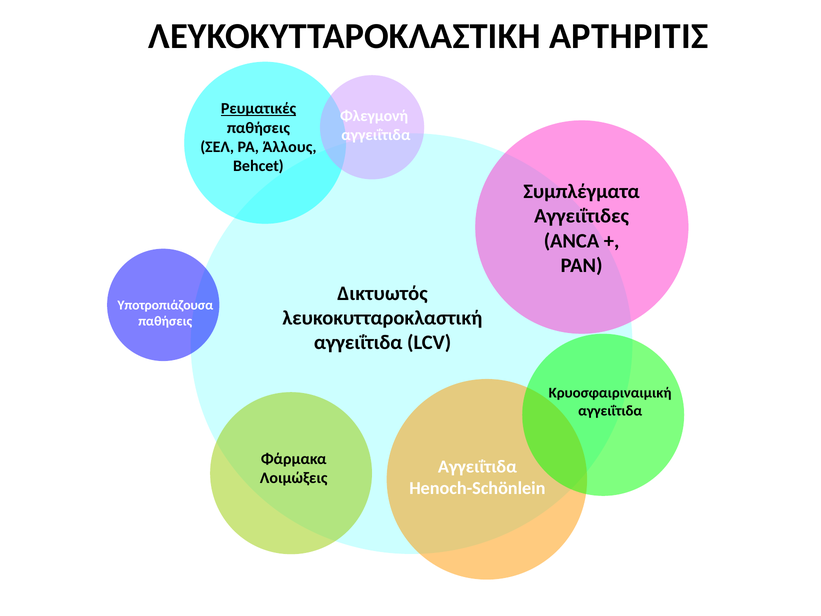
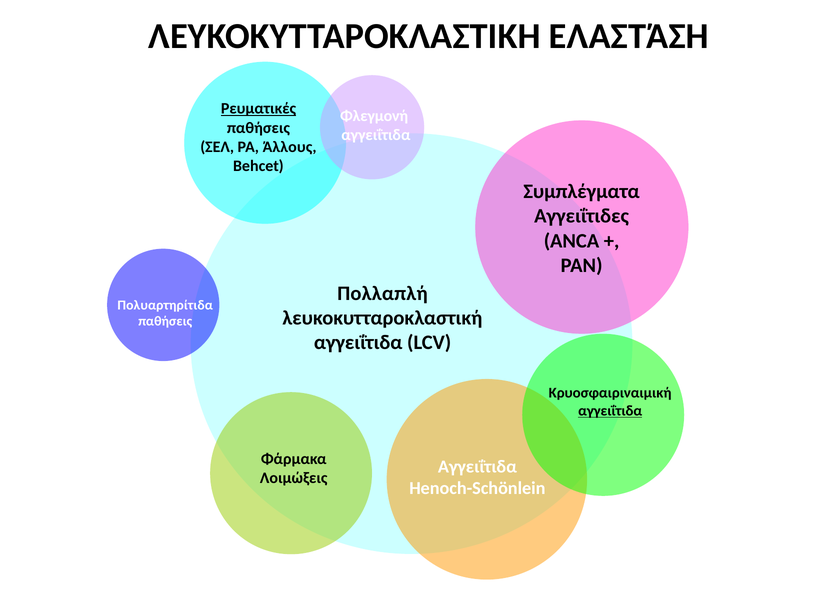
ΑΡΤΗΡΙΤΙΣ: ΑΡΤΗΡΙΤΙΣ -> ΕΛΑΣΤΆΣΗ
Δικτυωτός: Δικτυωτός -> Πολλαπλή
Υποτροπιάζουσα: Υποτροπιάζουσα -> Πολυαρτηρίτιδα
αγγειΐτιδα at (610, 411) underline: none -> present
